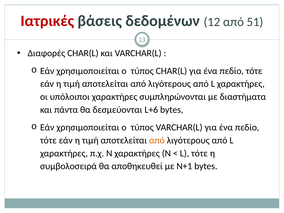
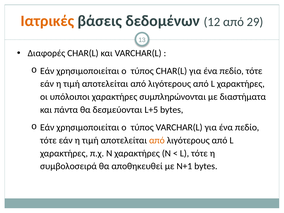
Ιατρικές colour: red -> orange
51: 51 -> 29
L+6: L+6 -> L+5
